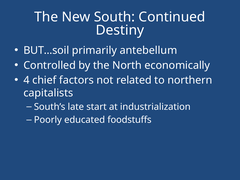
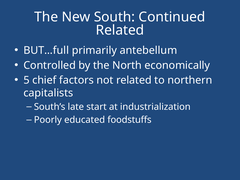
Destiny at (120, 30): Destiny -> Related
BUT…soil: BUT…soil -> BUT…full
4: 4 -> 5
